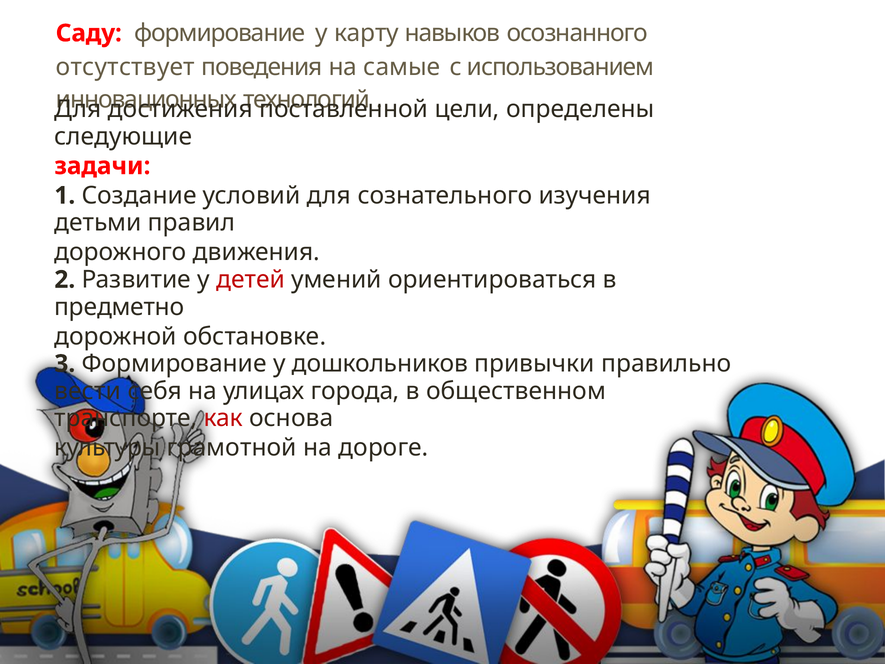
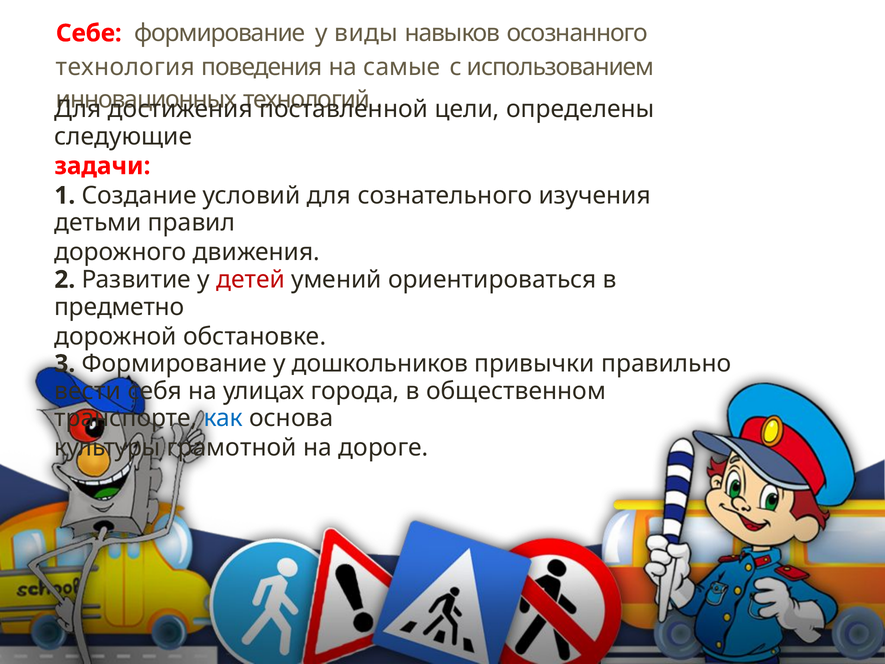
Саду: Саду -> Себе
карту: карту -> виды
отсутствует: отсутствует -> технология
как colour: red -> blue
